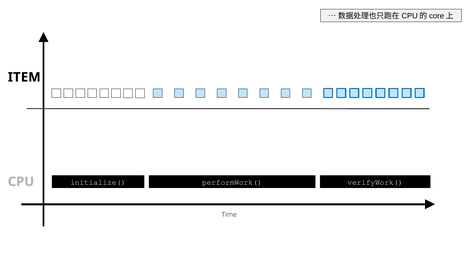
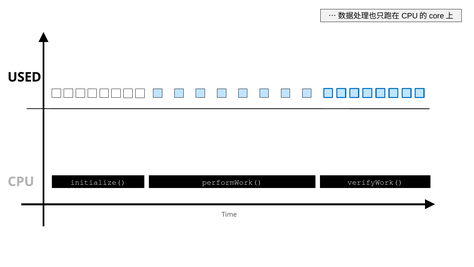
ITEM: ITEM -> USED
